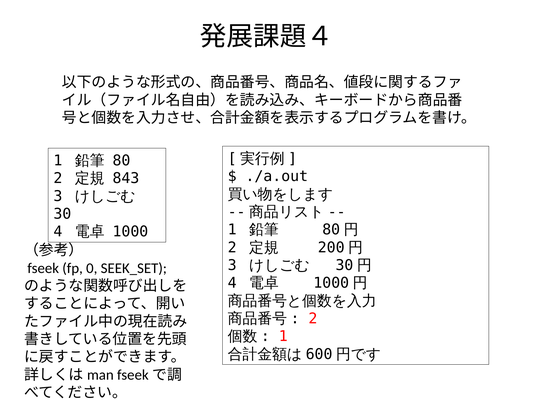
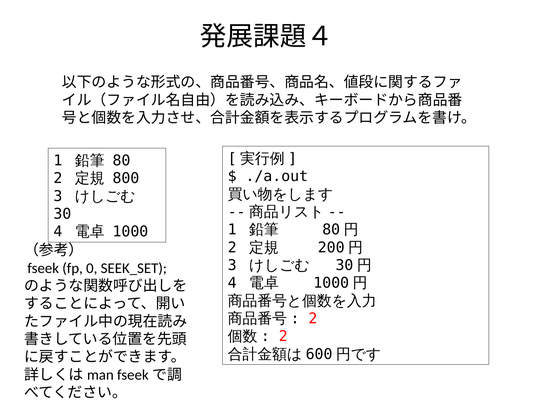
843: 843 -> 800
1 at (283, 336): 1 -> 2
